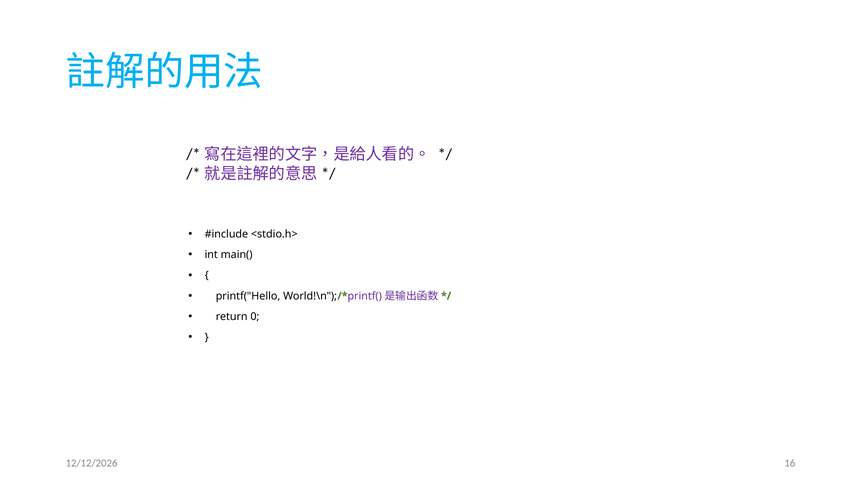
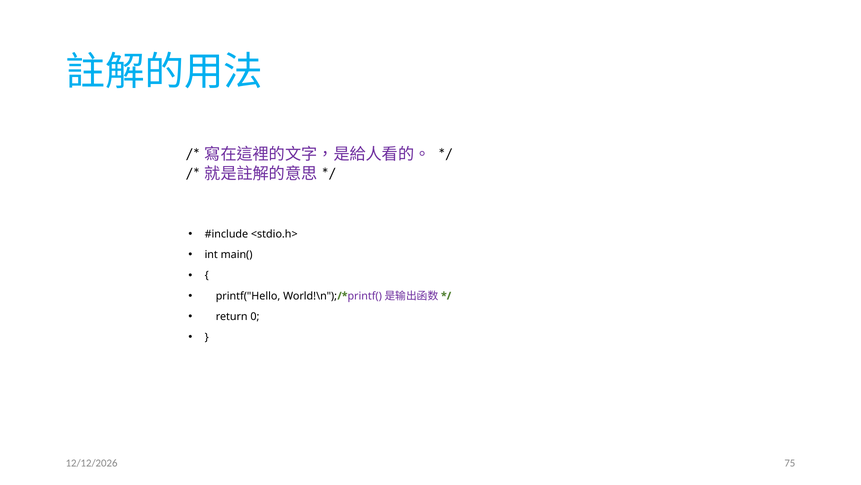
16: 16 -> 75
